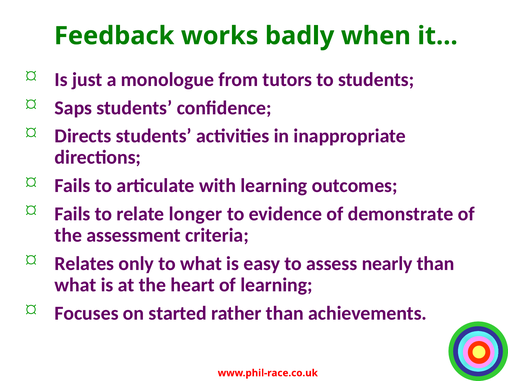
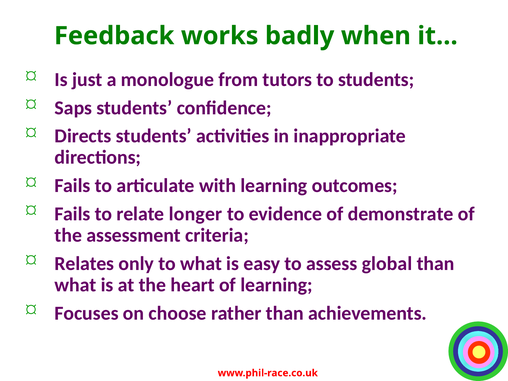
nearly: nearly -> global
started: started -> choose
